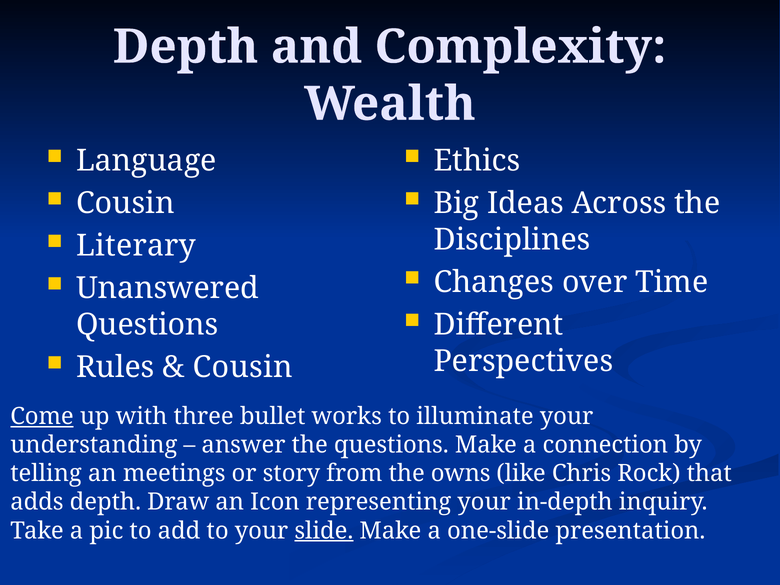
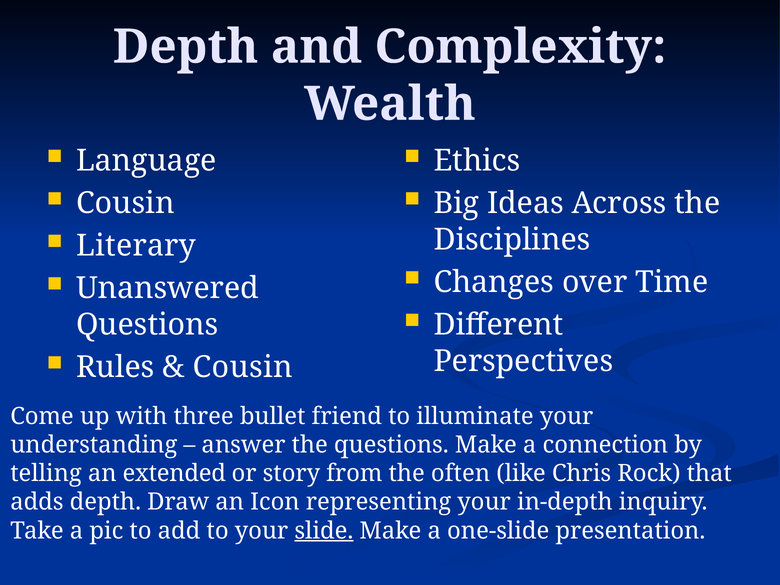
Come underline: present -> none
works: works -> friend
meetings: meetings -> extended
owns: owns -> often
